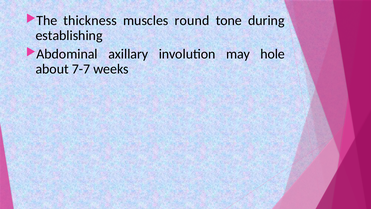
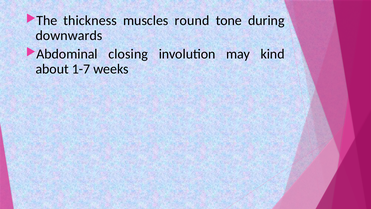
establishing: establishing -> downwards
axillary: axillary -> closing
hole: hole -> kind
7-7: 7-7 -> 1-7
